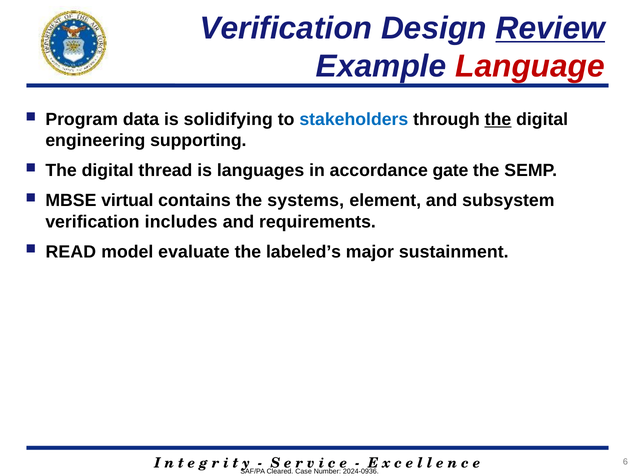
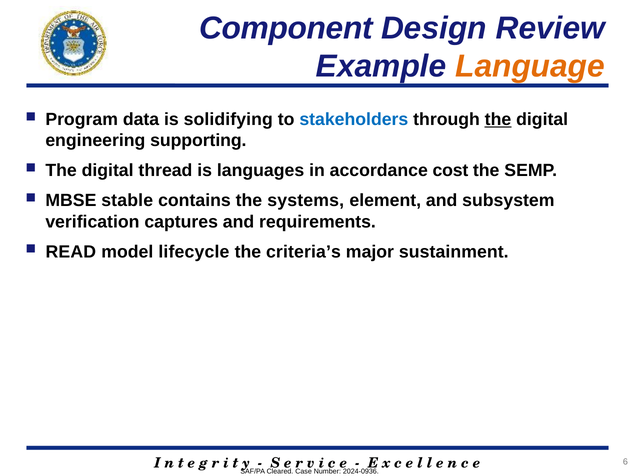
Verification at (286, 28): Verification -> Component
Review underline: present -> none
Language colour: red -> orange
gate: gate -> cost
virtual: virtual -> stable
includes: includes -> captures
evaluate: evaluate -> lifecycle
labeled’s: labeled’s -> criteria’s
